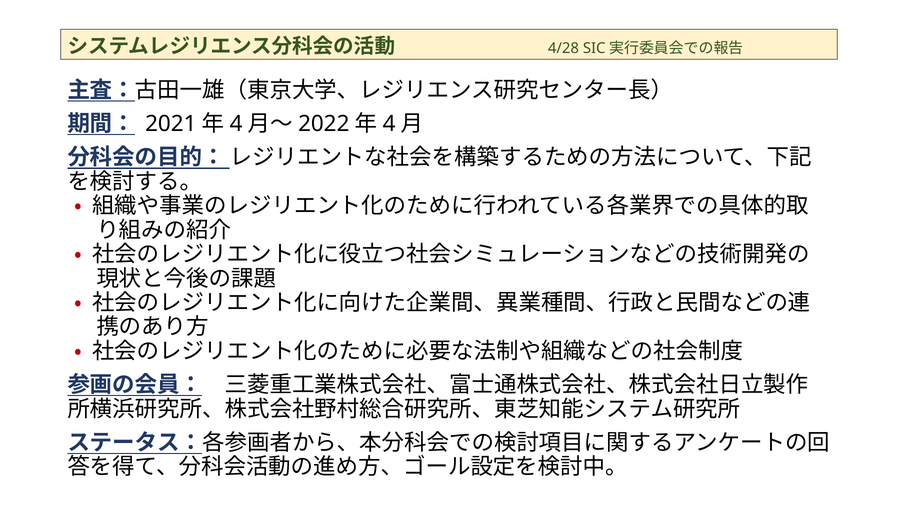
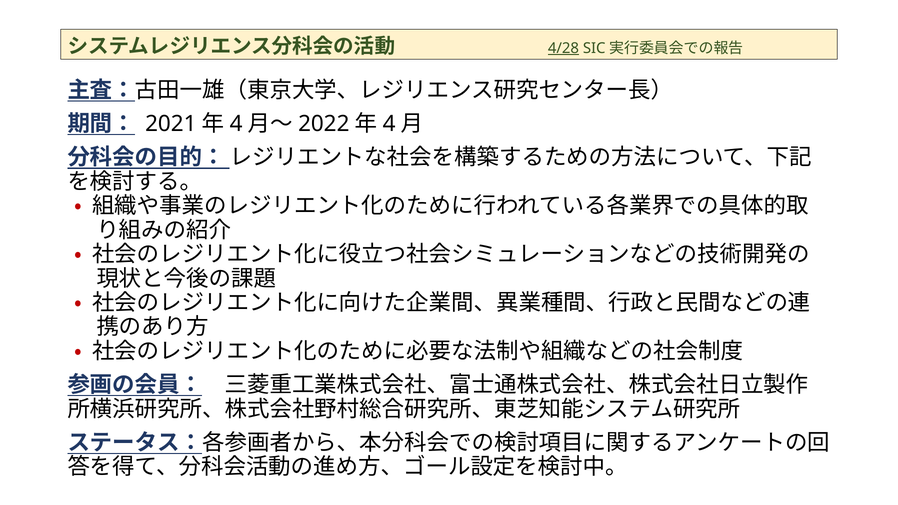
4/28 underline: none -> present
